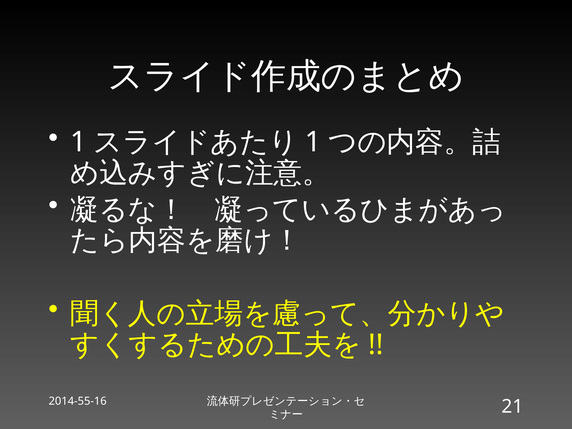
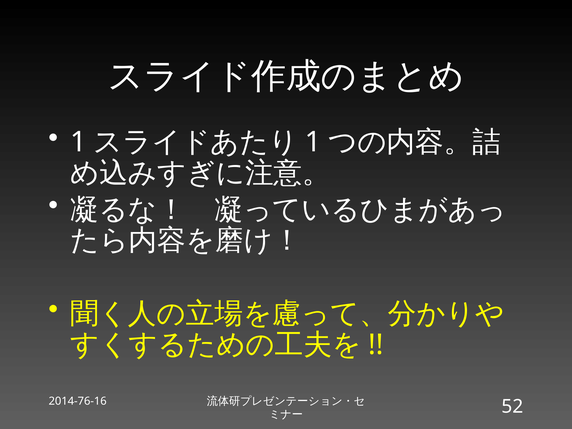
2014-55-16: 2014-55-16 -> 2014-76-16
21: 21 -> 52
